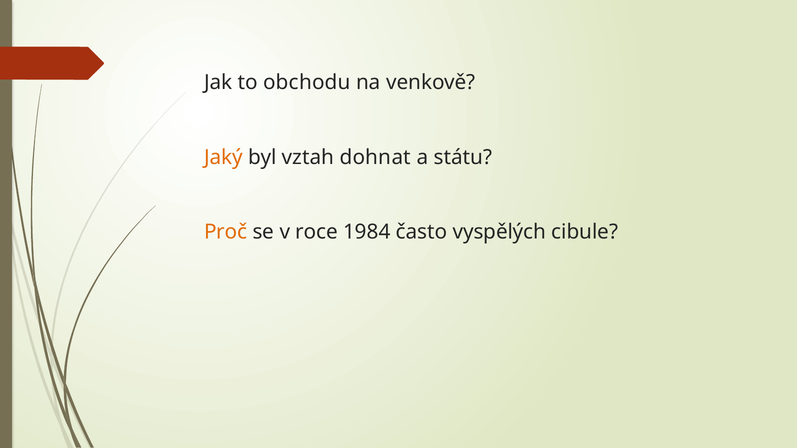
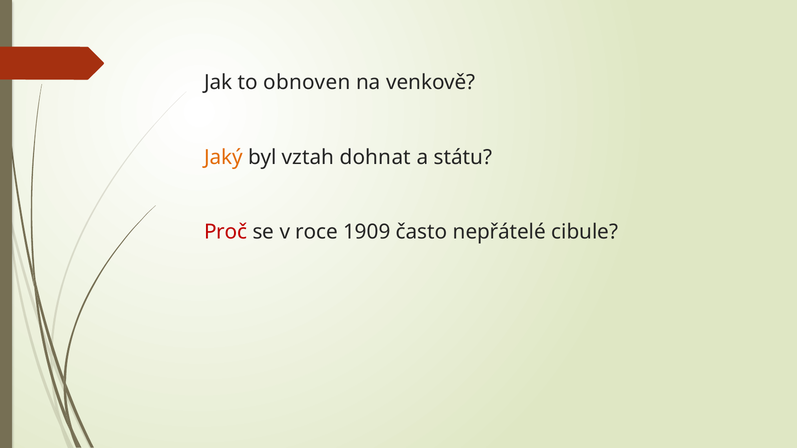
obchodu: obchodu -> obnoven
Proč colour: orange -> red
1984: 1984 -> 1909
vyspělých: vyspělých -> nepřátelé
